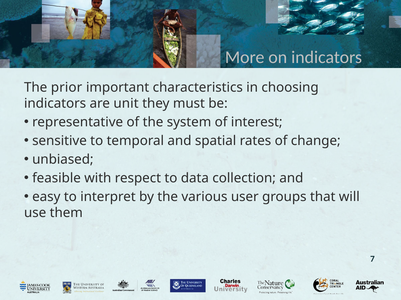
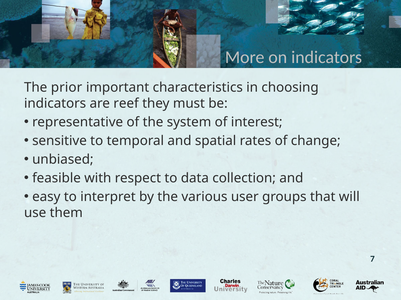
unit: unit -> reef
